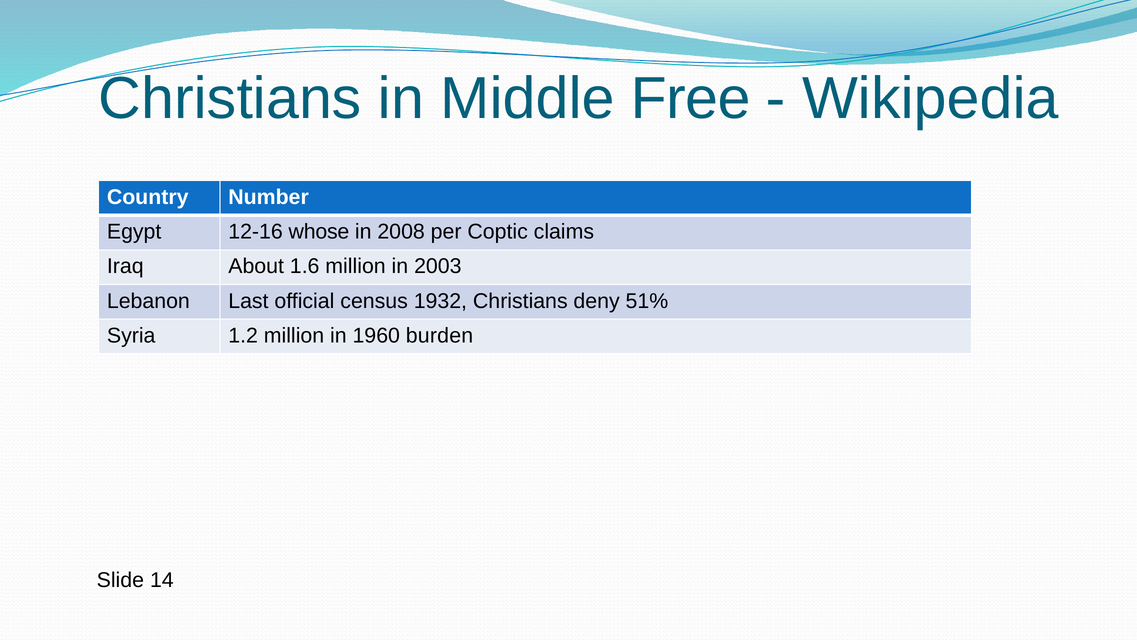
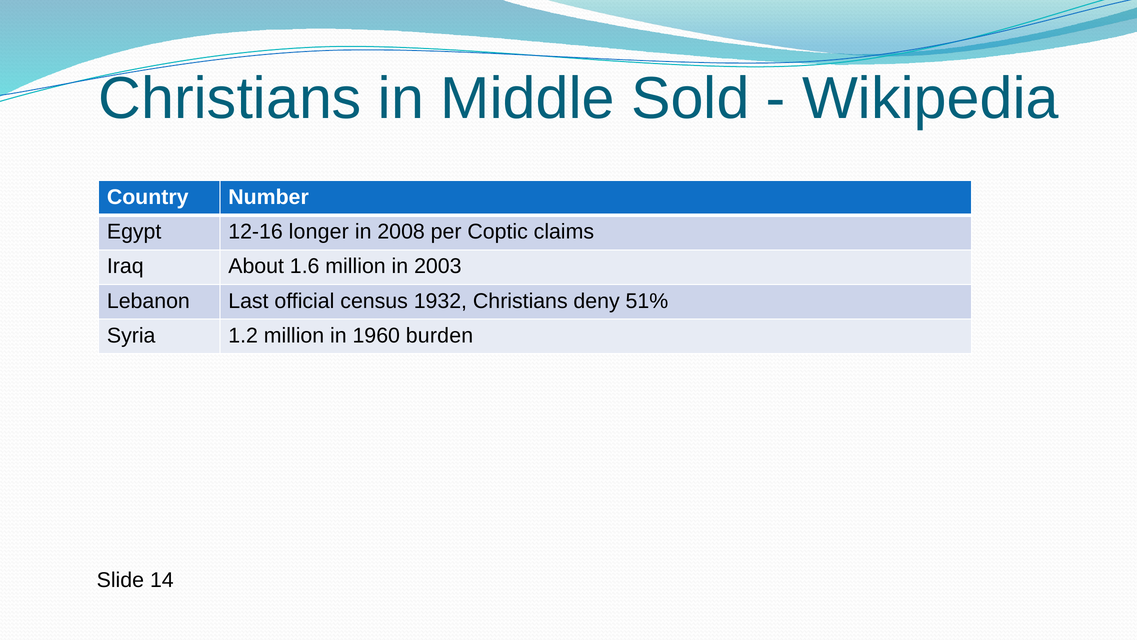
Free: Free -> Sold
whose: whose -> longer
